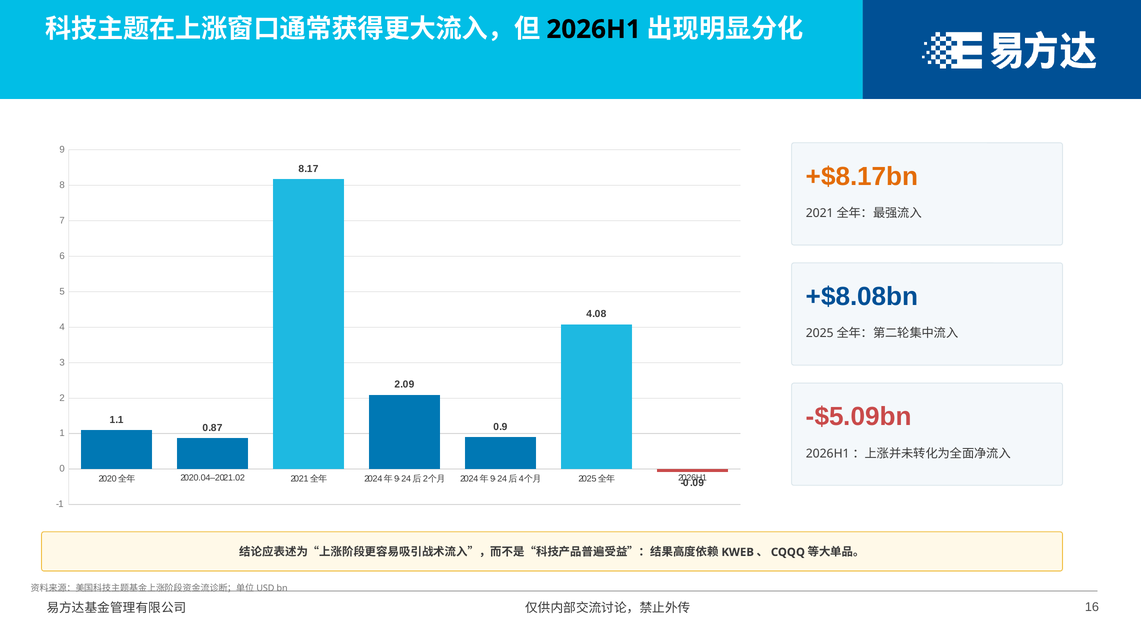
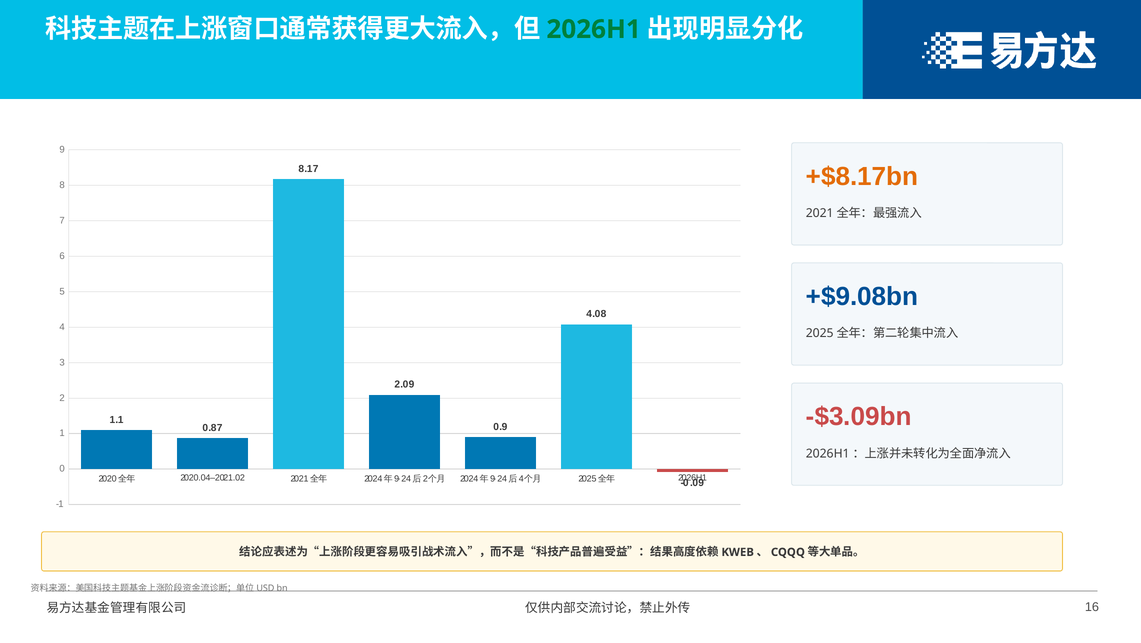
2026H1 at (594, 29) colour: black -> green
+$8.08bn: +$8.08bn -> +$9.08bn
-$5.09bn: -$5.09bn -> -$3.09bn
